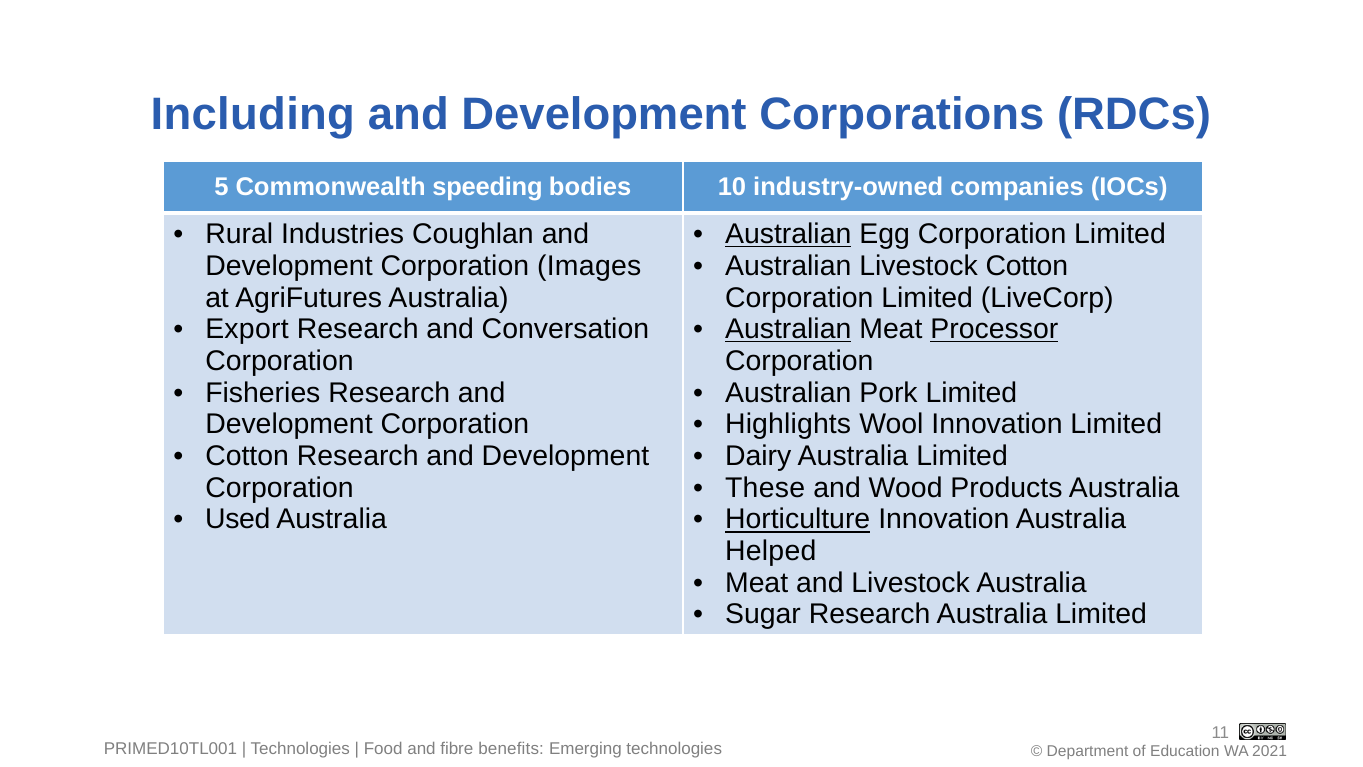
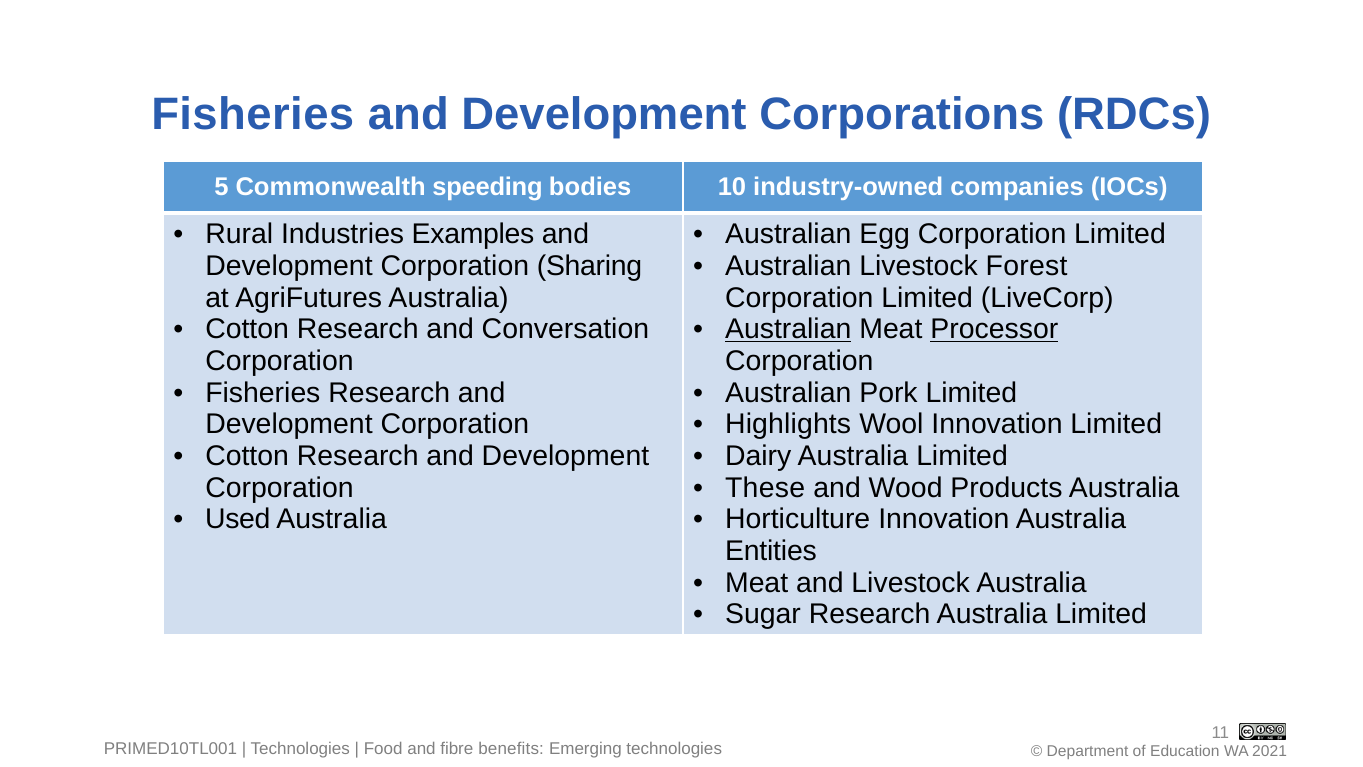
Including at (253, 115): Including -> Fisheries
Coughlan: Coughlan -> Examples
Australian at (788, 234) underline: present -> none
Livestock Cotton: Cotton -> Forest
Images: Images -> Sharing
Export at (247, 329): Export -> Cotton
Horticulture underline: present -> none
Helped: Helped -> Entities
